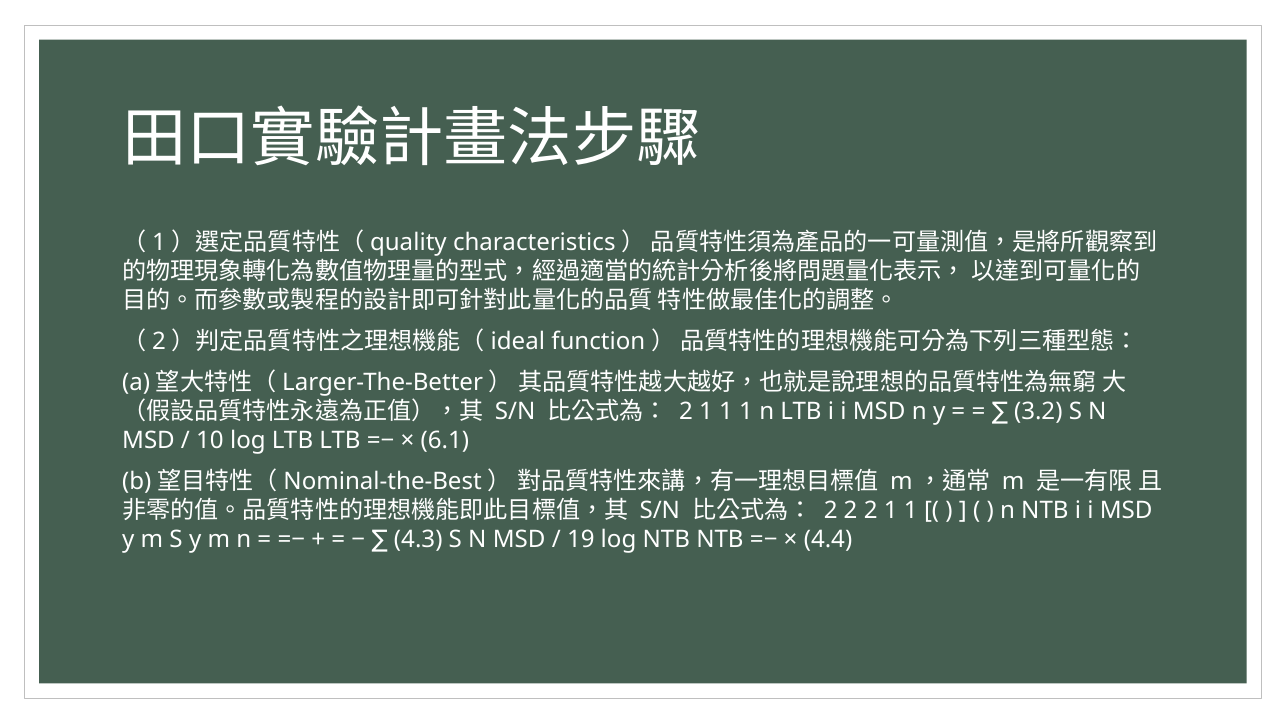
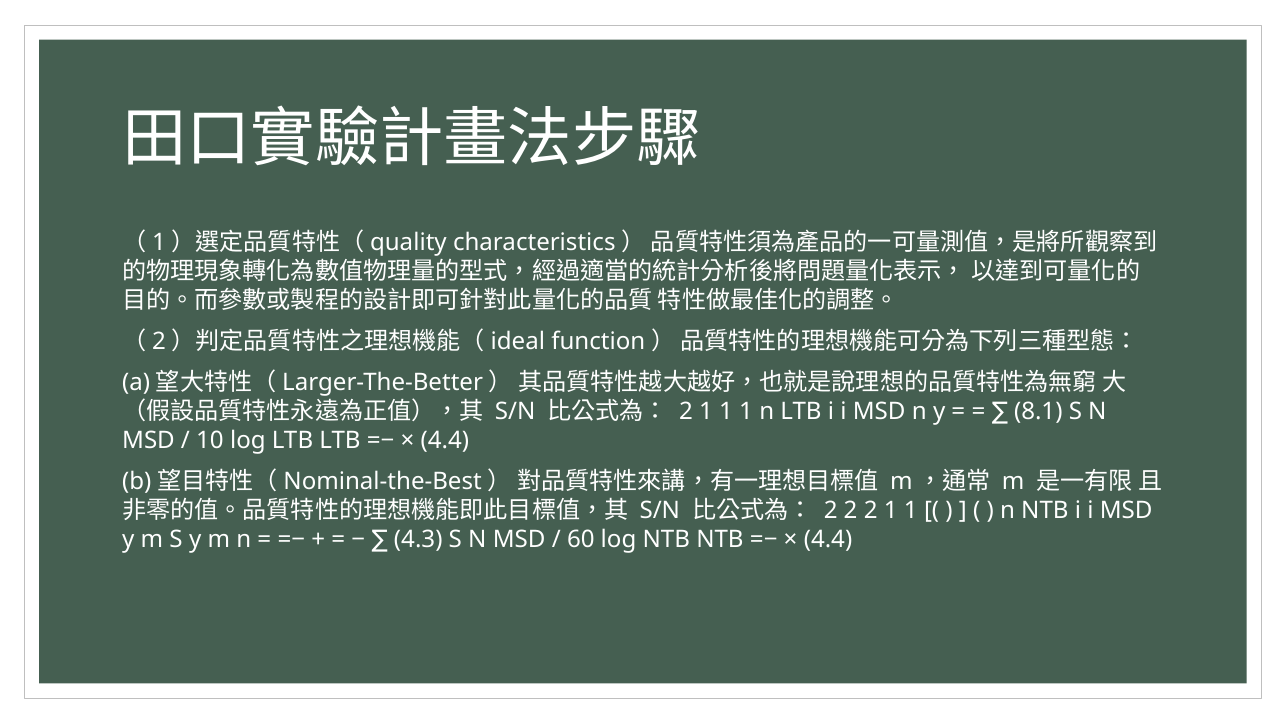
3.2: 3.2 -> 8.1
6.1 at (445, 441): 6.1 -> 4.4
19: 19 -> 60
